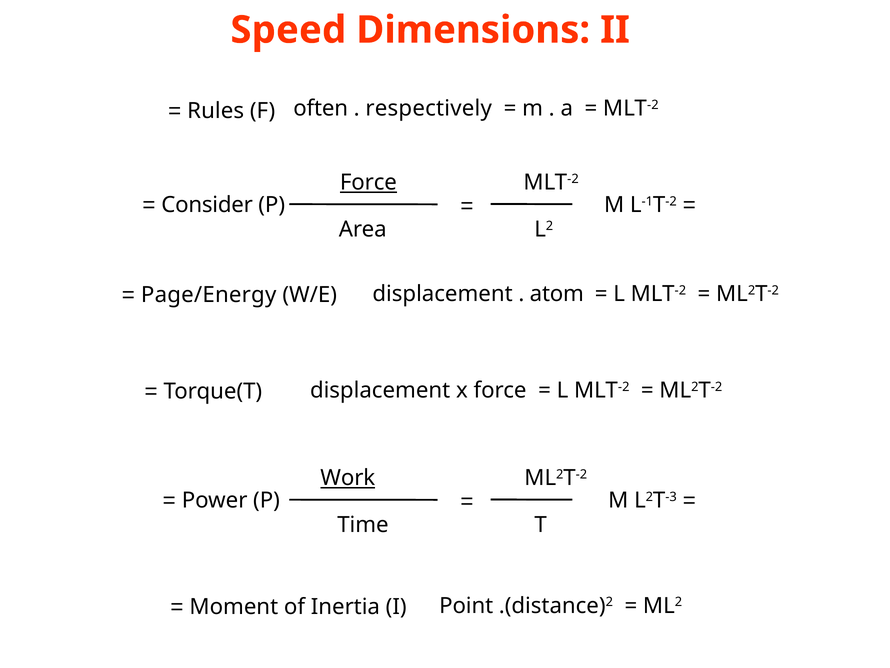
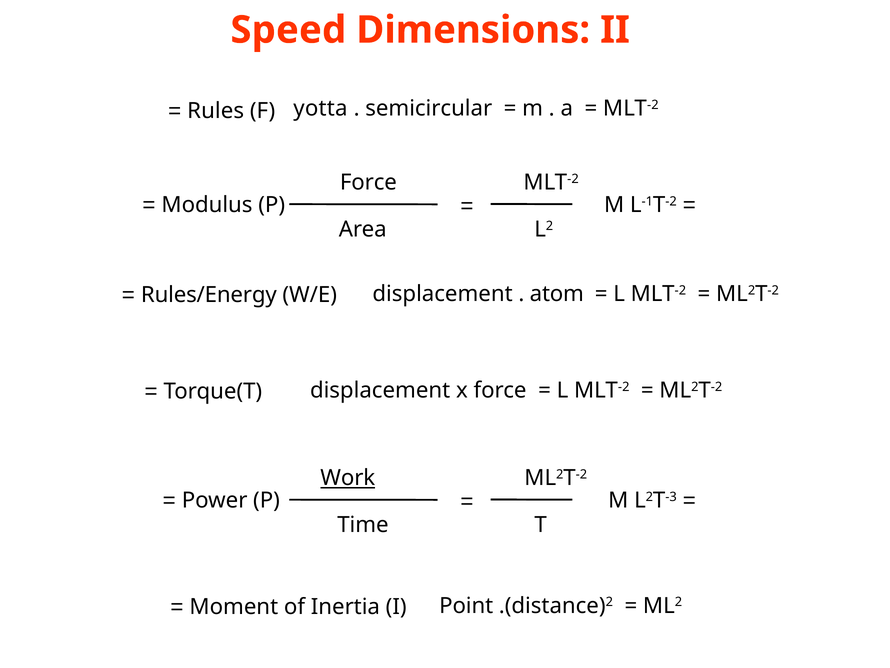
often: often -> yotta
respectively: respectively -> semicircular
Force at (368, 182) underline: present -> none
Consider: Consider -> Modulus
Page/Energy: Page/Energy -> Rules/Energy
